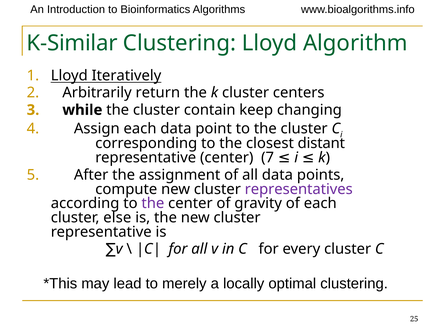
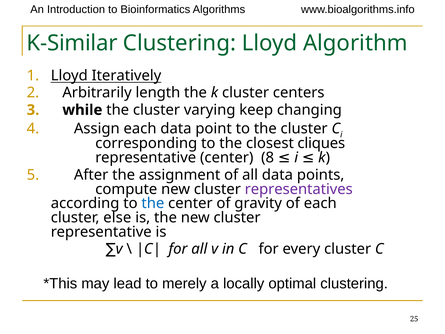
return: return -> length
contain: contain -> varying
distant: distant -> cliques
7: 7 -> 8
the at (153, 203) colour: purple -> blue
